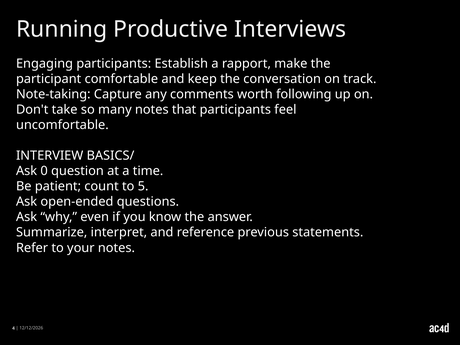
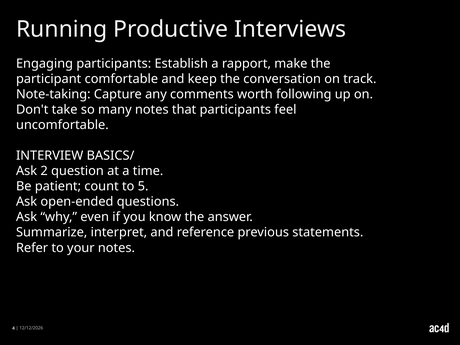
0: 0 -> 2
